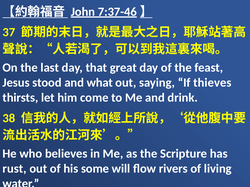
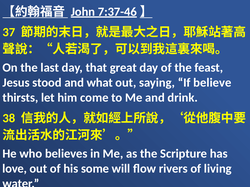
thieves: thieves -> believe
rust: rust -> love
